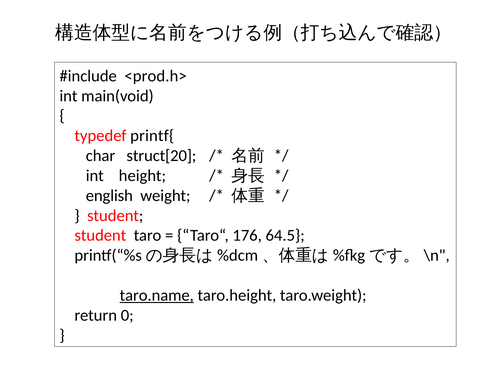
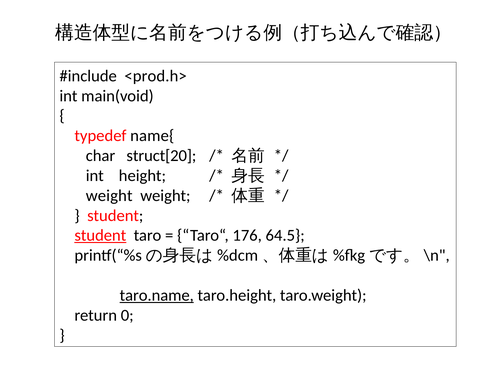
printf{: printf{ -> name{
english at (109, 196): english -> weight
student at (100, 236) underline: none -> present
